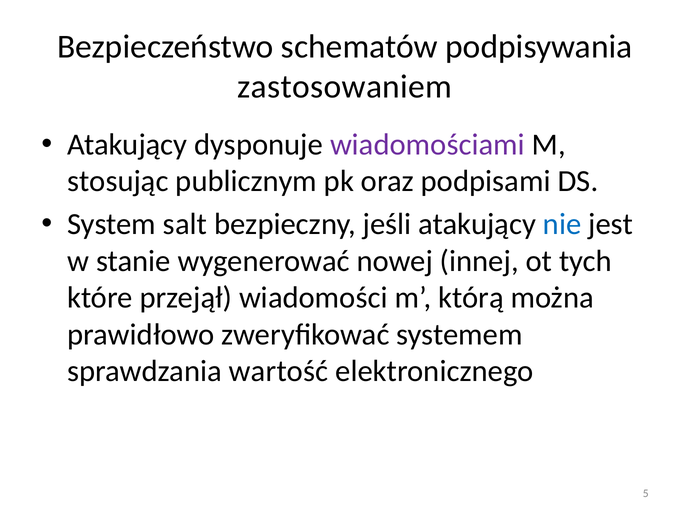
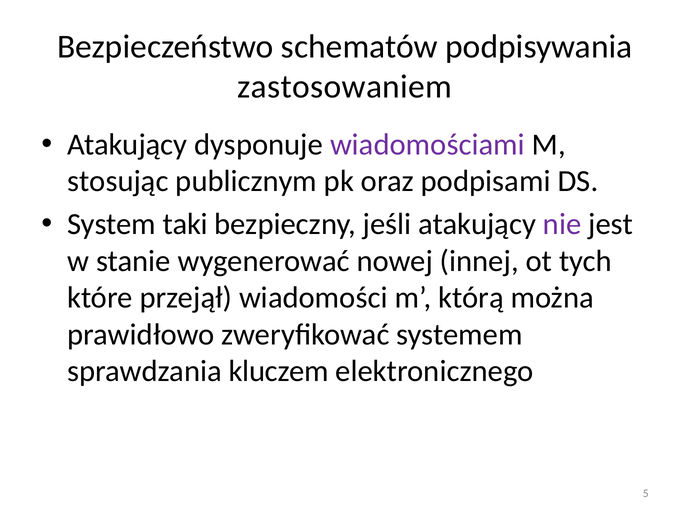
salt: salt -> taki
nie colour: blue -> purple
wartość: wartość -> kluczem
